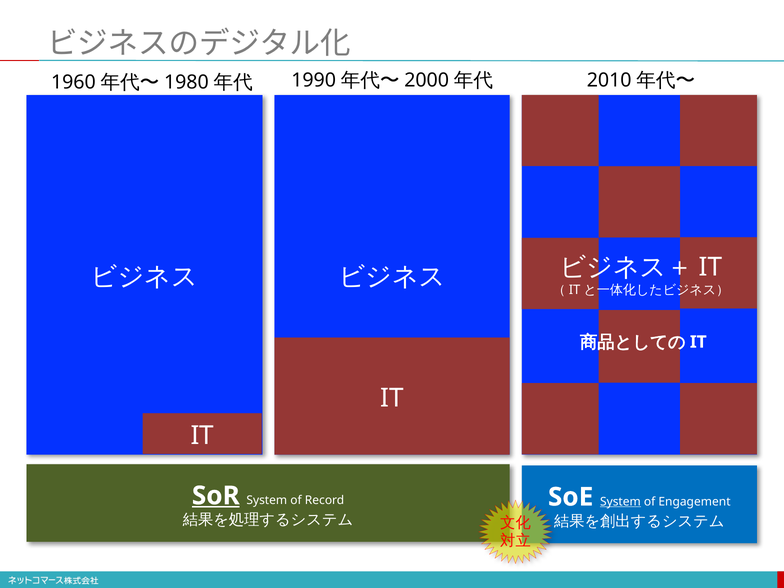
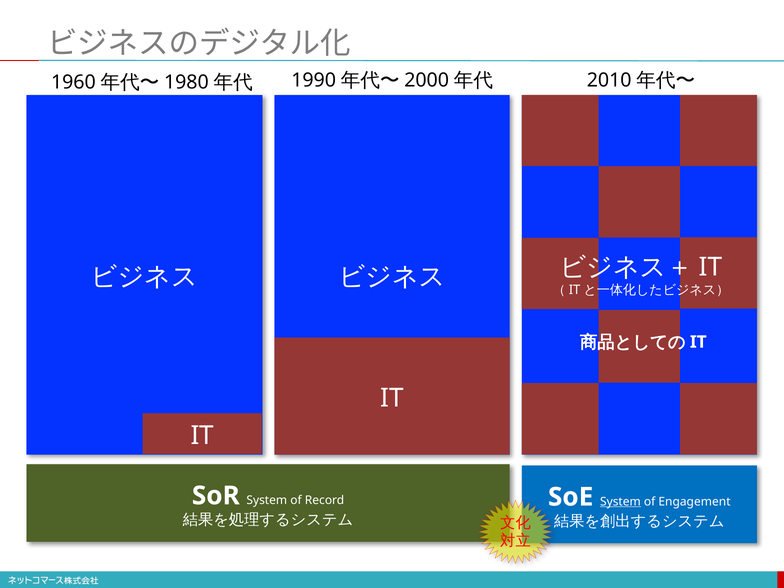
SoR underline: present -> none
